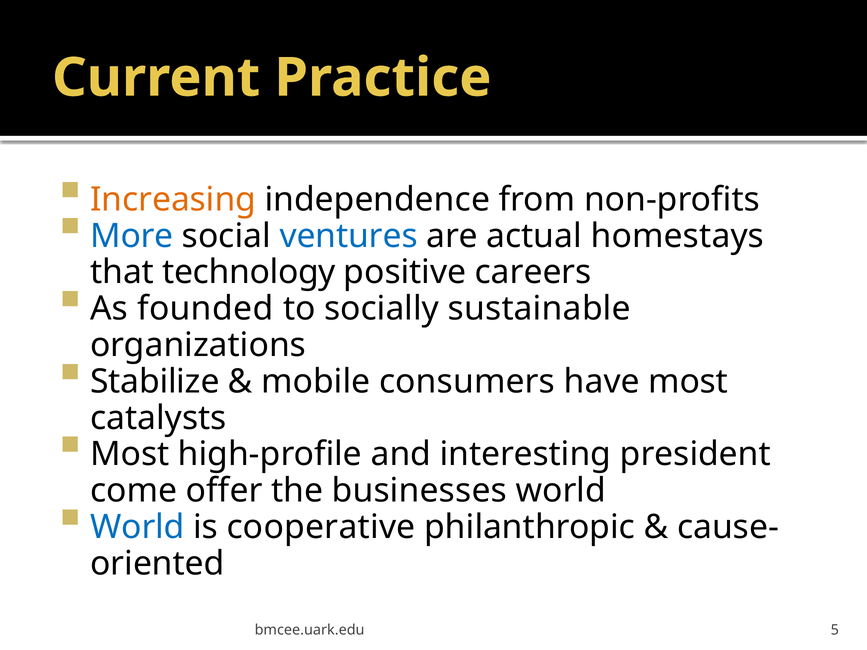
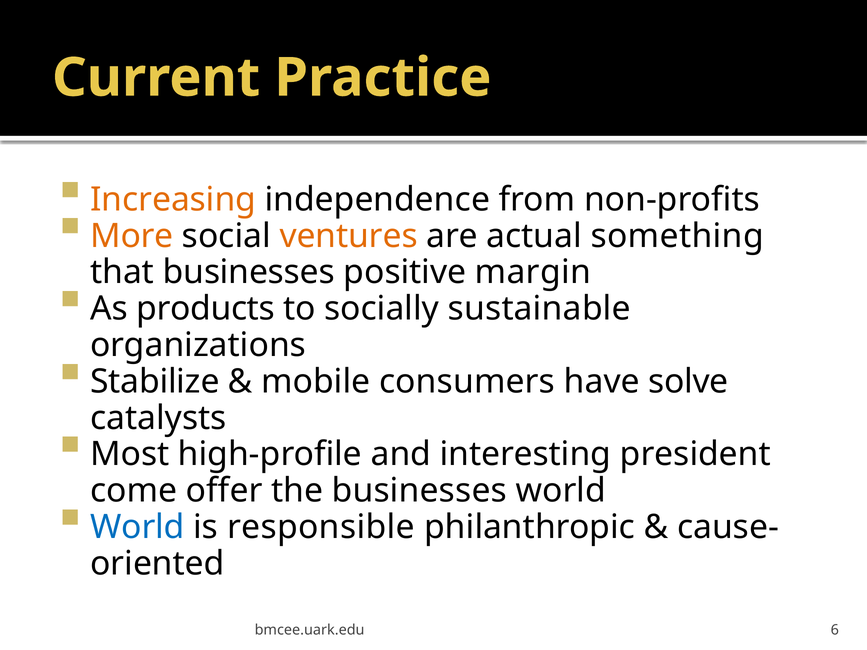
More colour: blue -> orange
ventures colour: blue -> orange
homestays: homestays -> something
that technology: technology -> businesses
careers: careers -> margin
founded: founded -> products
have most: most -> solve
cooperative: cooperative -> responsible
5: 5 -> 6
